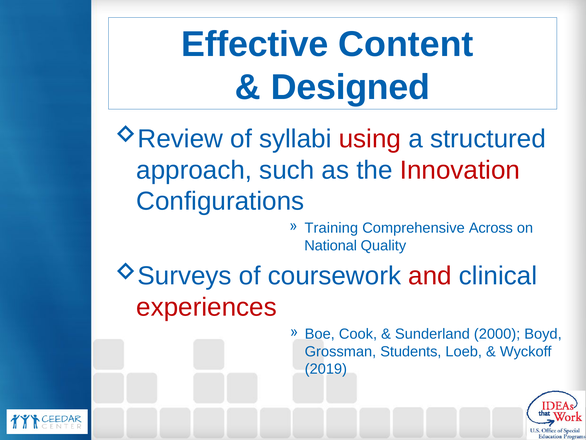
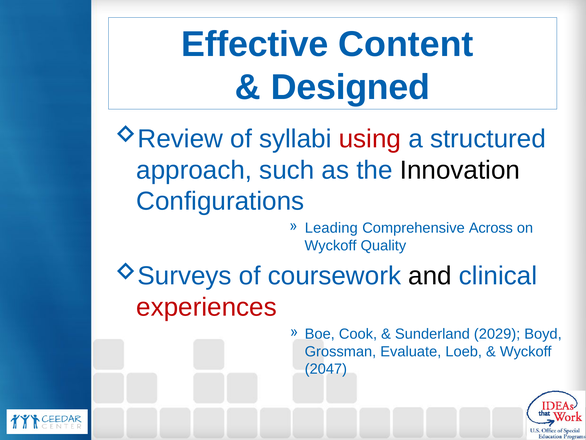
Innovation colour: red -> black
Training: Training -> Leading
National at (331, 245): National -> Wyckoff
and colour: red -> black
2000: 2000 -> 2029
Students: Students -> Evaluate
2019: 2019 -> 2047
